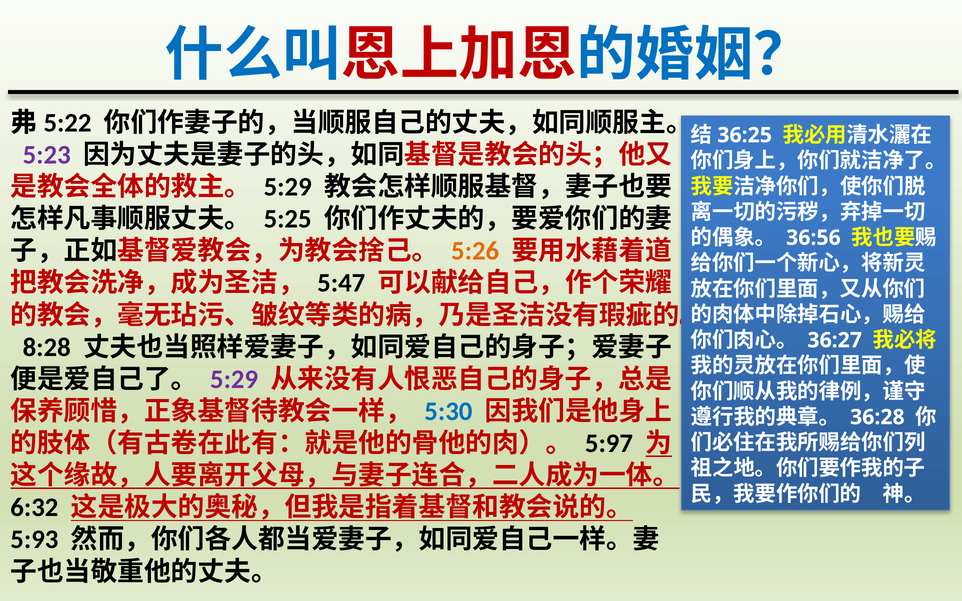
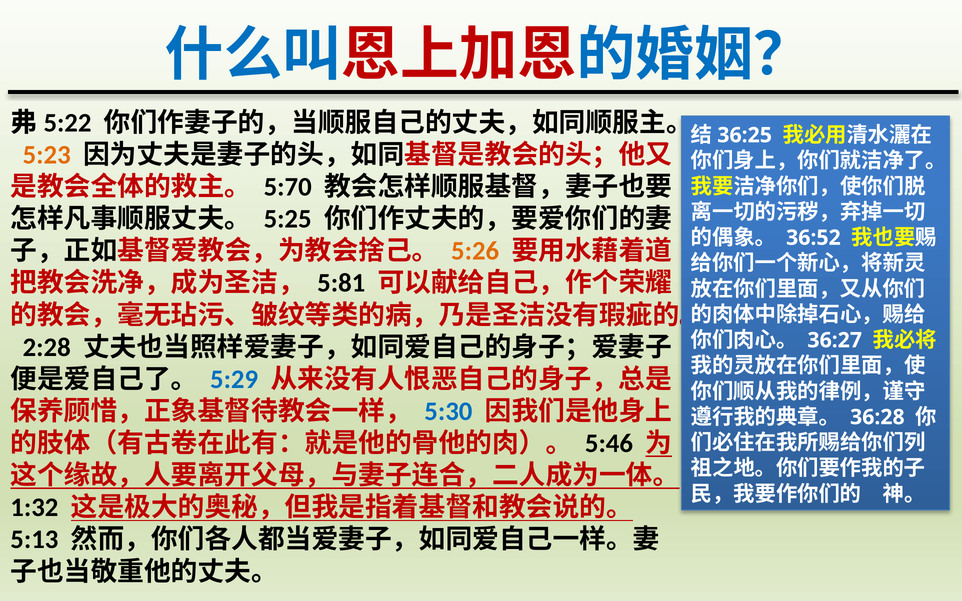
5:23 colour: purple -> orange
5:29 at (288, 187): 5:29 -> 5:70
36:56: 36:56 -> 36:52
5:47: 5:47 -> 5:81
8:28: 8:28 -> 2:28
5:29 at (234, 379) colour: purple -> blue
5:97: 5:97 -> 5:46
6:32: 6:32 -> 1:32
5:93: 5:93 -> 5:13
